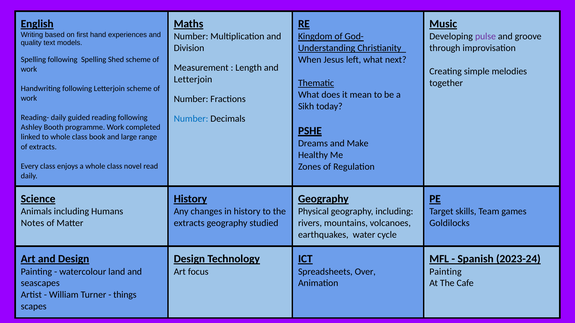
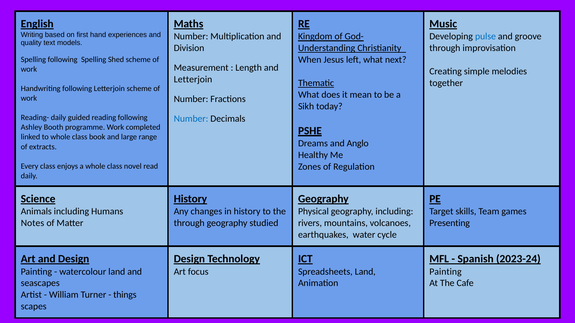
pulse colour: purple -> blue
Make: Make -> Anglo
extracts at (189, 223): extracts -> through
Goldilocks: Goldilocks -> Presenting
Spreadsheets Over: Over -> Land
